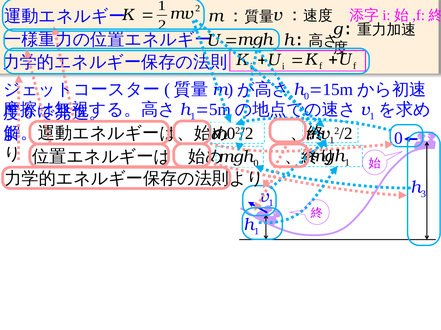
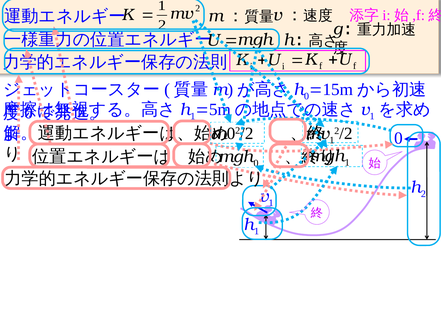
3 at (423, 194): 3 -> 2
